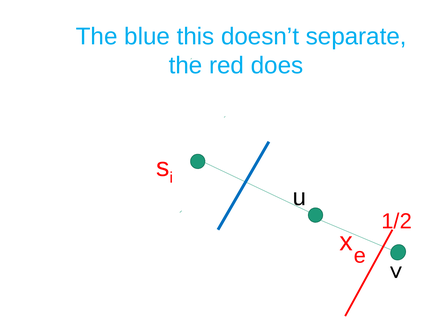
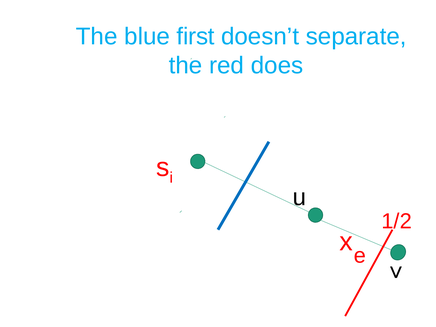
this: this -> first
